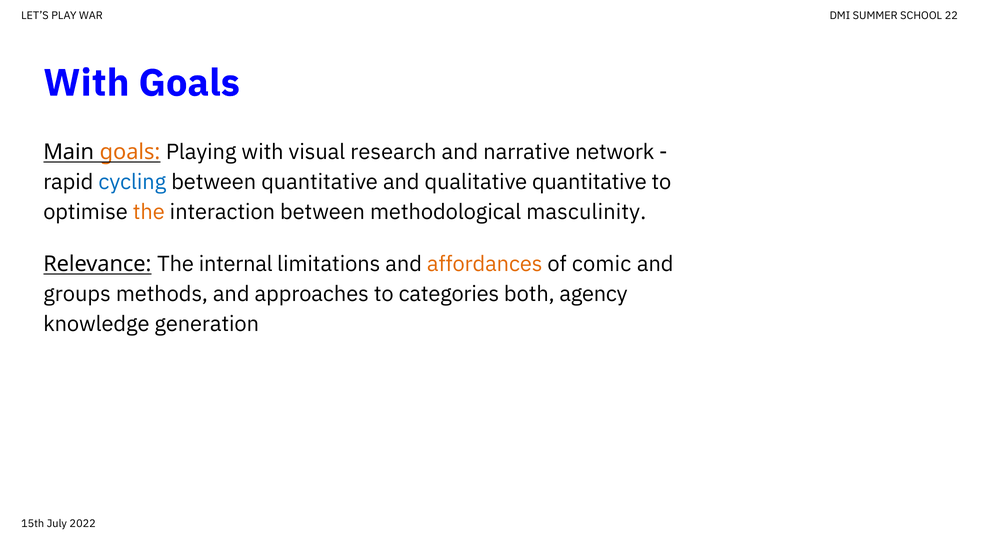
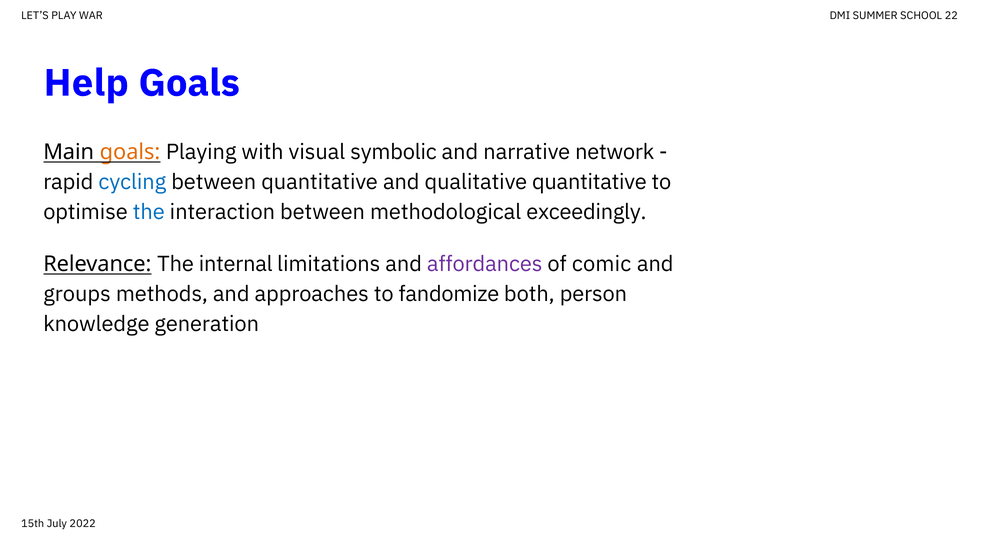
With at (86, 83): With -> Help
research: research -> symbolic
the at (149, 212) colour: orange -> blue
masculinity: masculinity -> exceedingly
affordances colour: orange -> purple
categories: categories -> fandomize
agency: agency -> person
